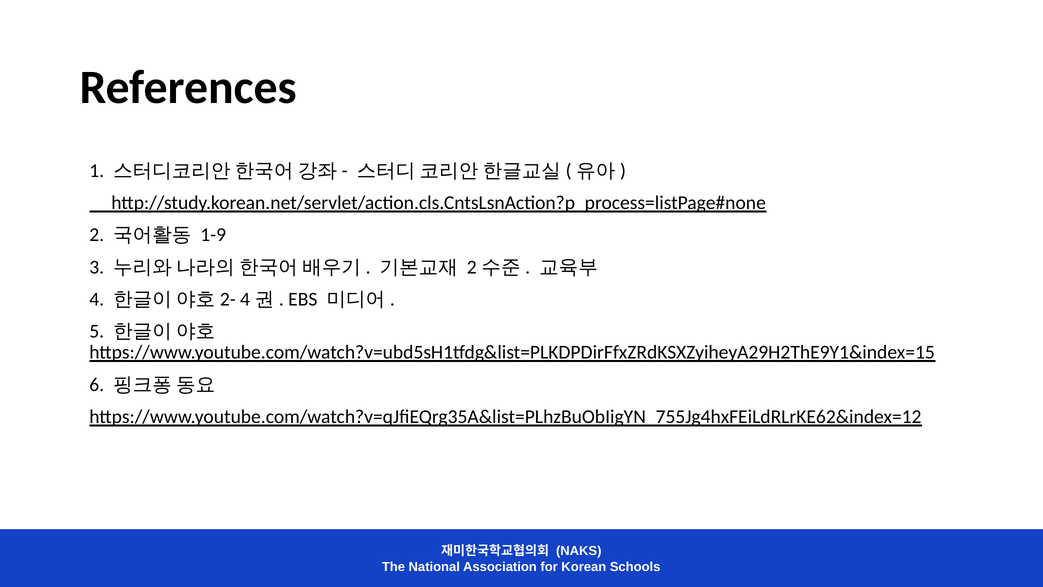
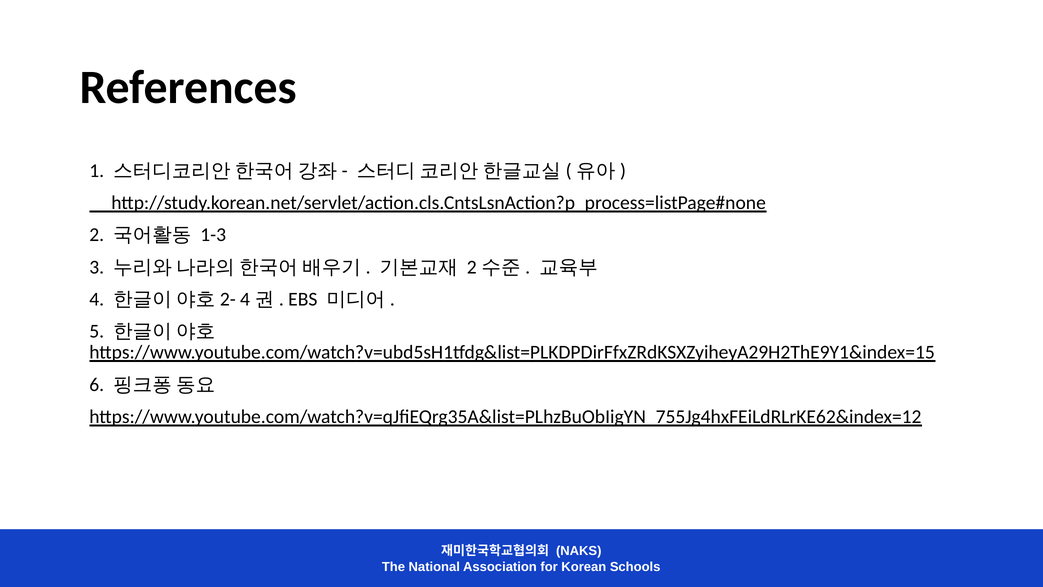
1-9: 1-9 -> 1-3
